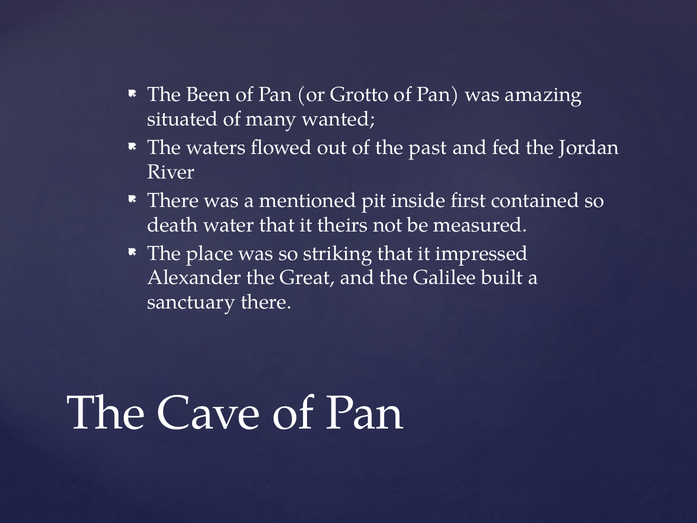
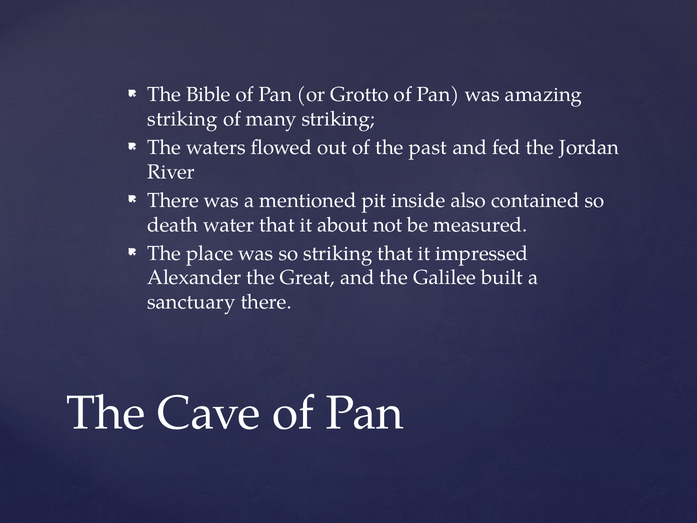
Been: Been -> Bible
situated at (183, 119): situated -> striking
many wanted: wanted -> striking
first: first -> also
theirs: theirs -> about
